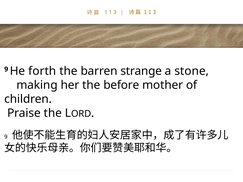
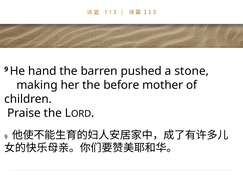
forth: forth -> hand
strange: strange -> pushed
